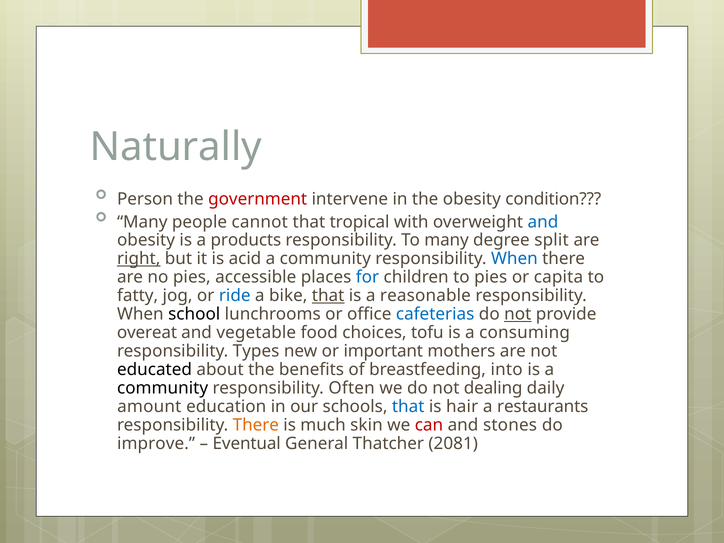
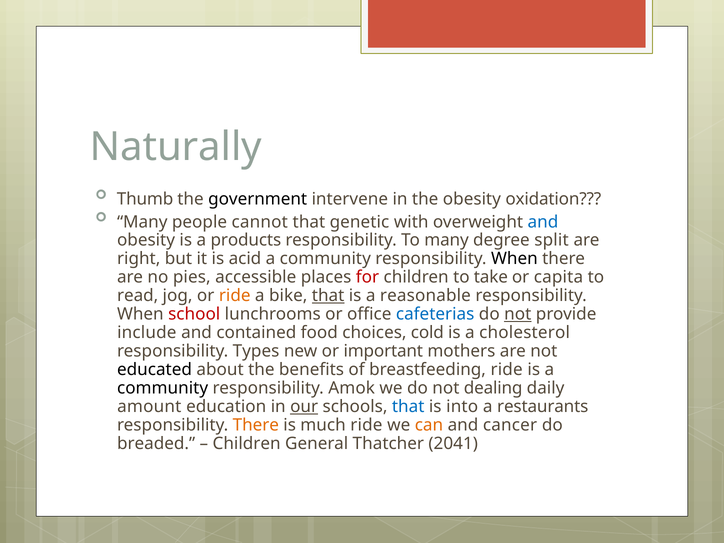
Person: Person -> Thumb
government colour: red -> black
condition: condition -> oxidation
tropical: tropical -> genetic
right underline: present -> none
When at (514, 259) colour: blue -> black
for colour: blue -> red
to pies: pies -> take
fatty: fatty -> read
ride at (235, 296) colour: blue -> orange
school colour: black -> red
overeat: overeat -> include
vegetable: vegetable -> contained
tofu: tofu -> cold
consuming: consuming -> cholesterol
breastfeeding into: into -> ride
Often: Often -> Amok
our underline: none -> present
hair: hair -> into
much skin: skin -> ride
can colour: red -> orange
stones: stones -> cancer
improve: improve -> breaded
Eventual at (247, 444): Eventual -> Children
2081: 2081 -> 2041
